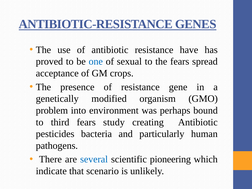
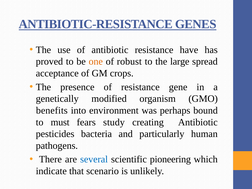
one colour: blue -> orange
sexual: sexual -> robust
the fears: fears -> large
problem: problem -> benefits
third: third -> must
